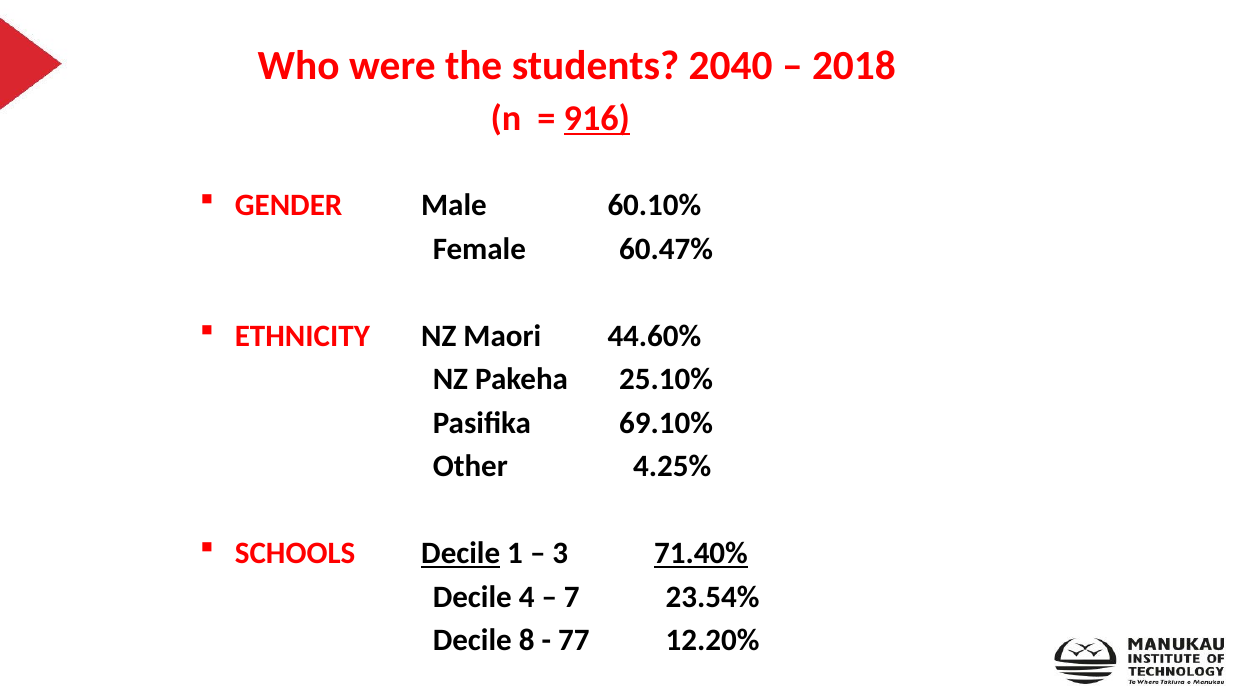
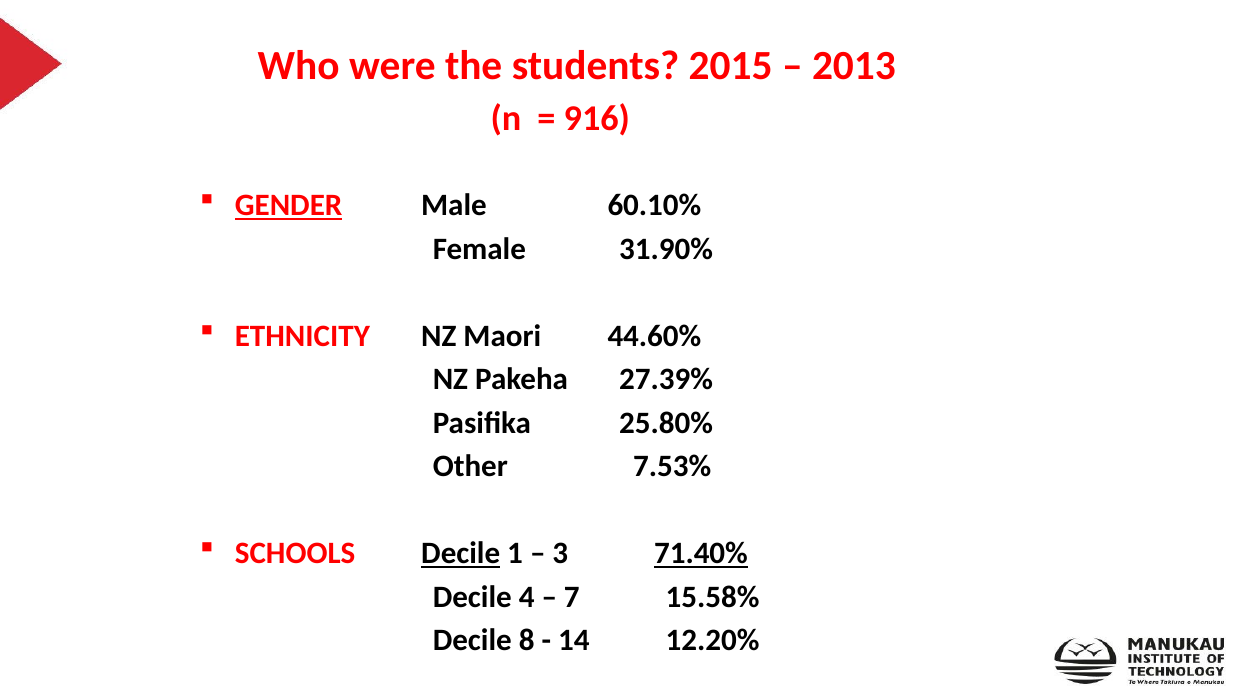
2040: 2040 -> 2015
2018: 2018 -> 2013
916 underline: present -> none
GENDER underline: none -> present
60.47%: 60.47% -> 31.90%
25.10%: 25.10% -> 27.39%
69.10%: 69.10% -> 25.80%
4.25%: 4.25% -> 7.53%
23.54%: 23.54% -> 15.58%
77: 77 -> 14
